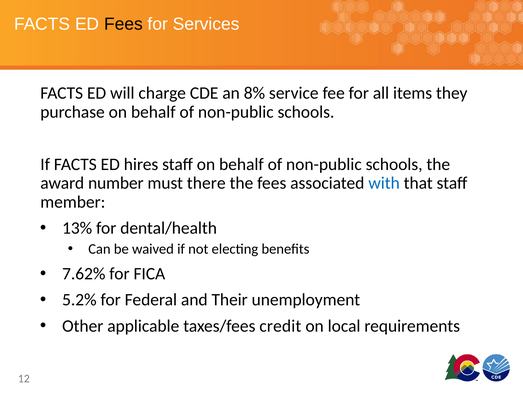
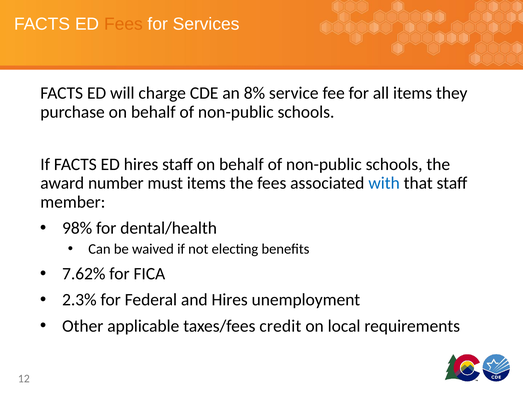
Fees at (123, 24) colour: black -> orange
must there: there -> items
13%: 13% -> 98%
5.2%: 5.2% -> 2.3%
and Their: Their -> Hires
